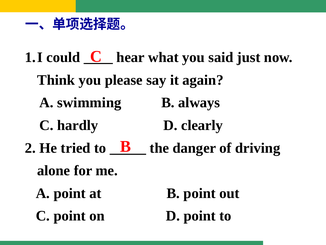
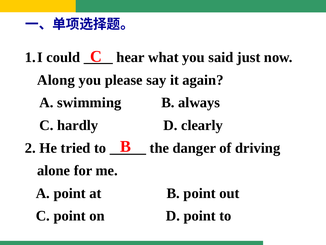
Think: Think -> Along
